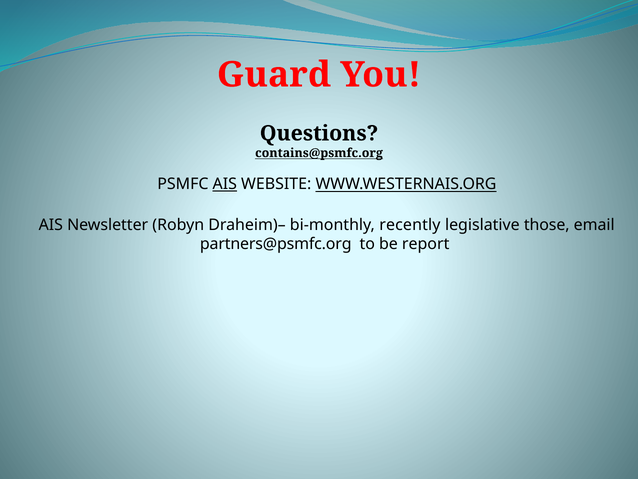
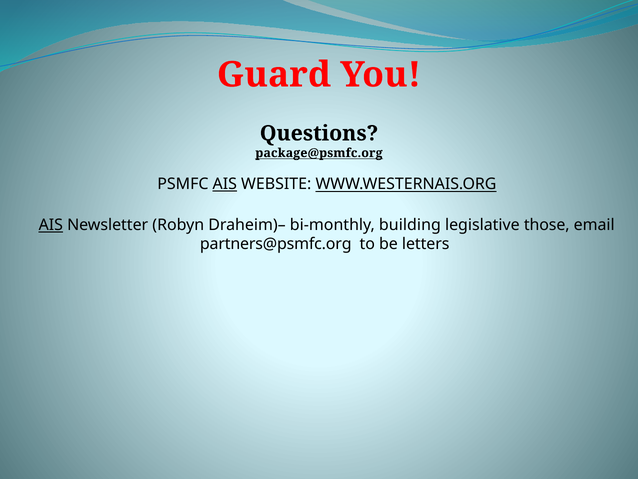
contains@psmfc.org: contains@psmfc.org -> package@psmfc.org
AIS at (51, 225) underline: none -> present
recently: recently -> building
report: report -> letters
